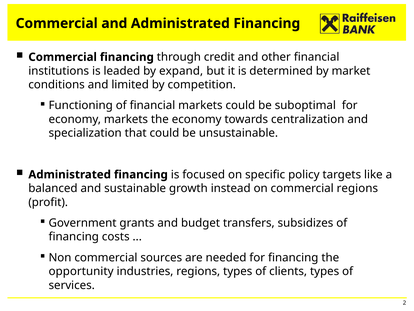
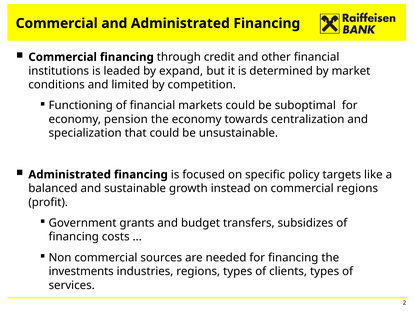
economy markets: markets -> pension
opportunity: opportunity -> investments
